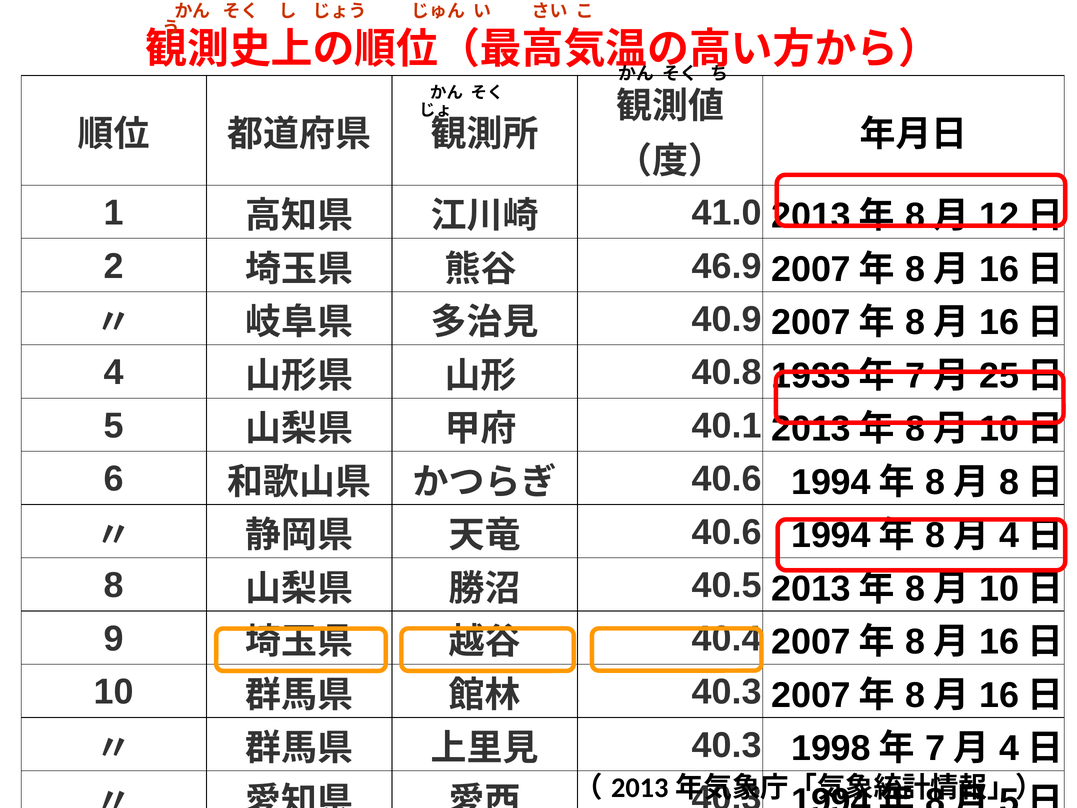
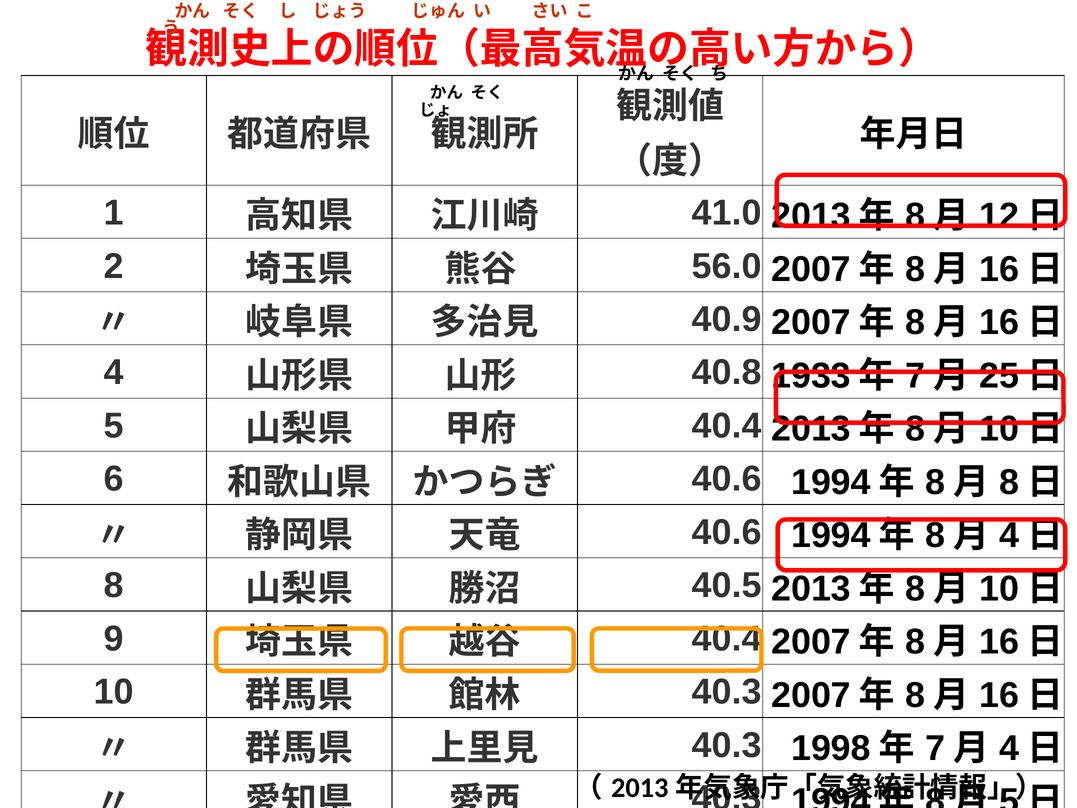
46.9: 46.9 -> 56.0
40.1 at (727, 426): 40.1 -> 40.4
